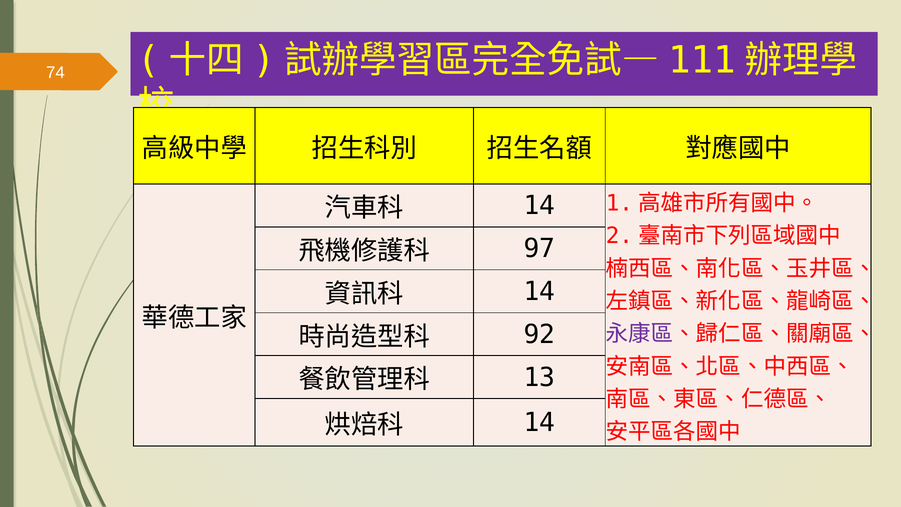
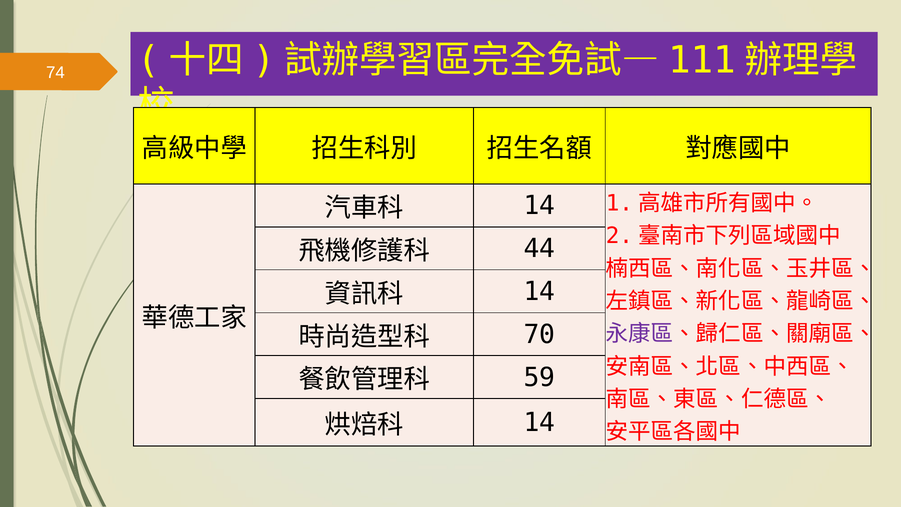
97: 97 -> 44
92: 92 -> 70
13: 13 -> 59
